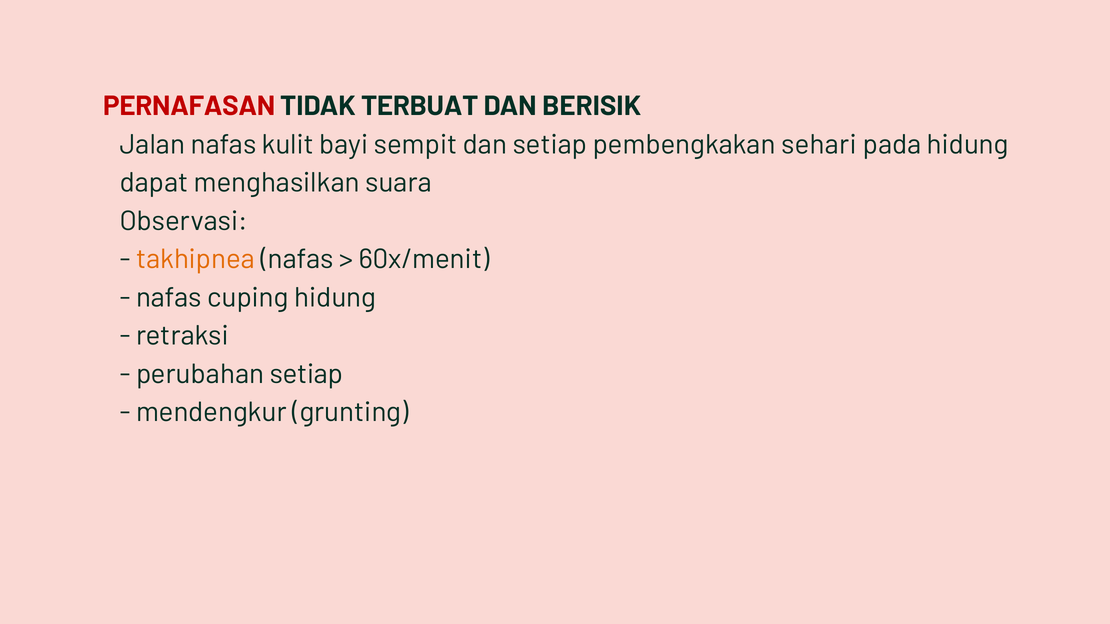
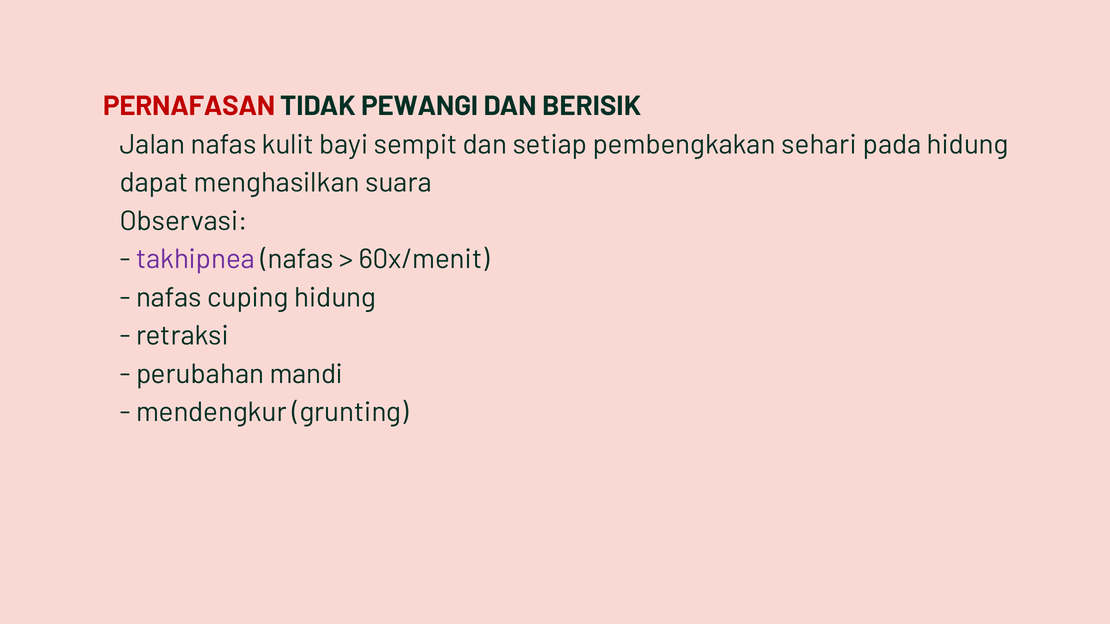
TERBUAT: TERBUAT -> PEWANGI
takhipnea colour: orange -> purple
perubahan setiap: setiap -> mandi
